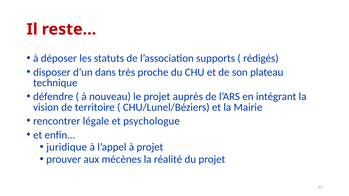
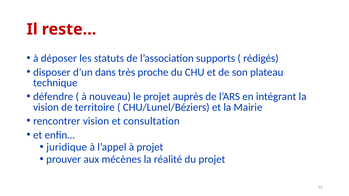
rencontrer légale: légale -> vision
psychologue: psychologue -> consultation
